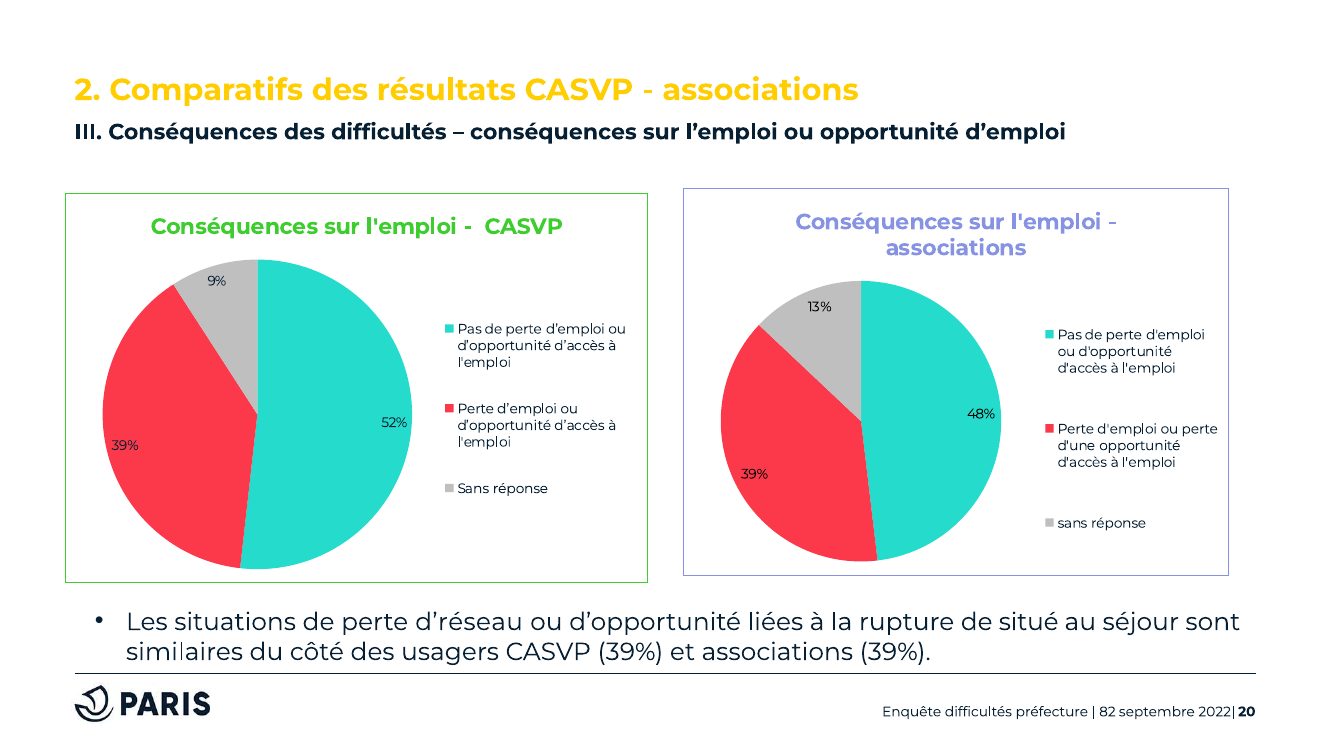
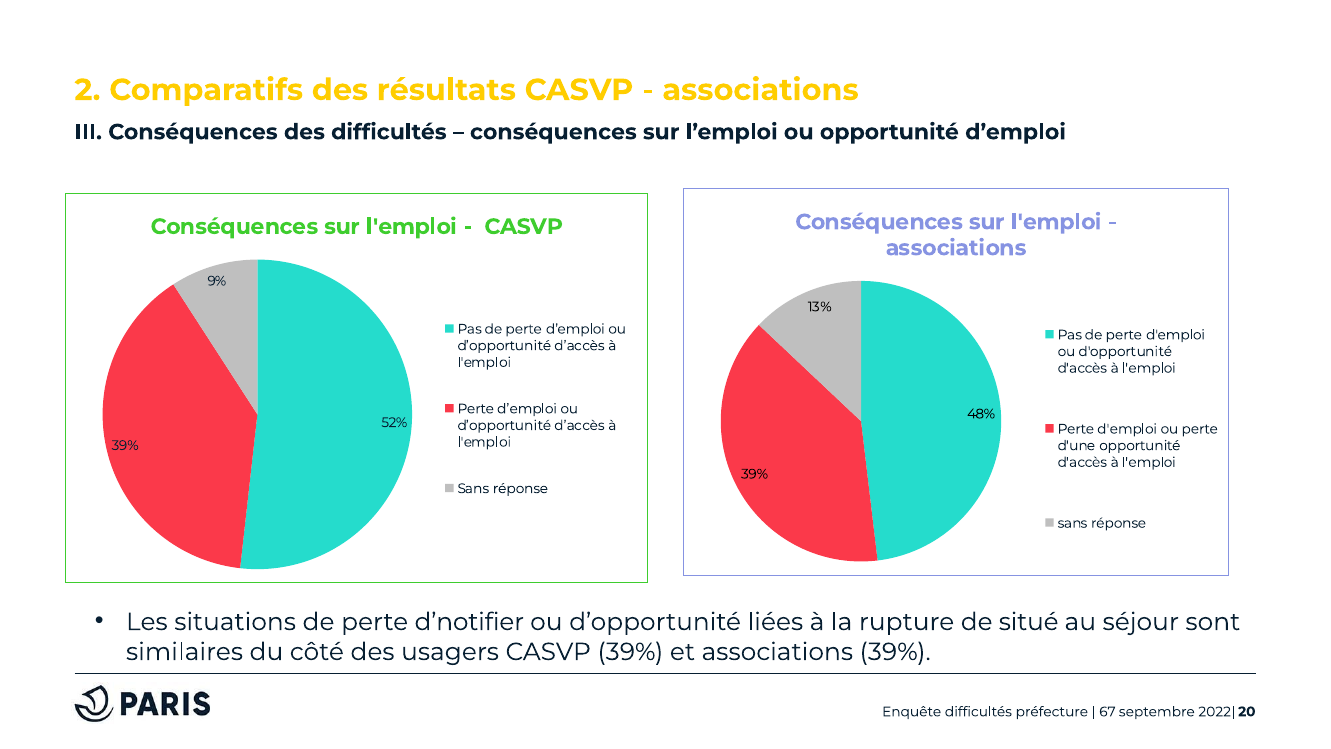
d’réseau: d’réseau -> d’notifier
82: 82 -> 67
